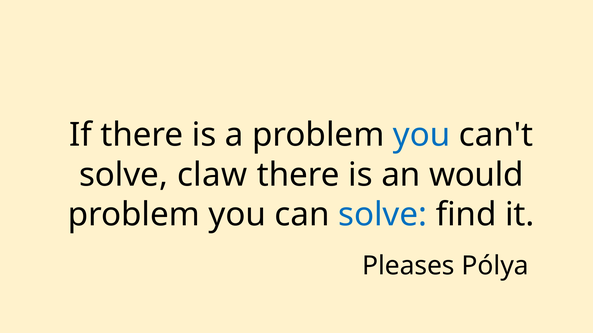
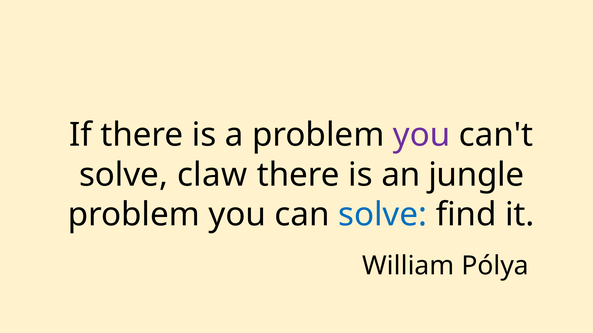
you at (422, 135) colour: blue -> purple
would: would -> jungle
Pleases: Pleases -> William
